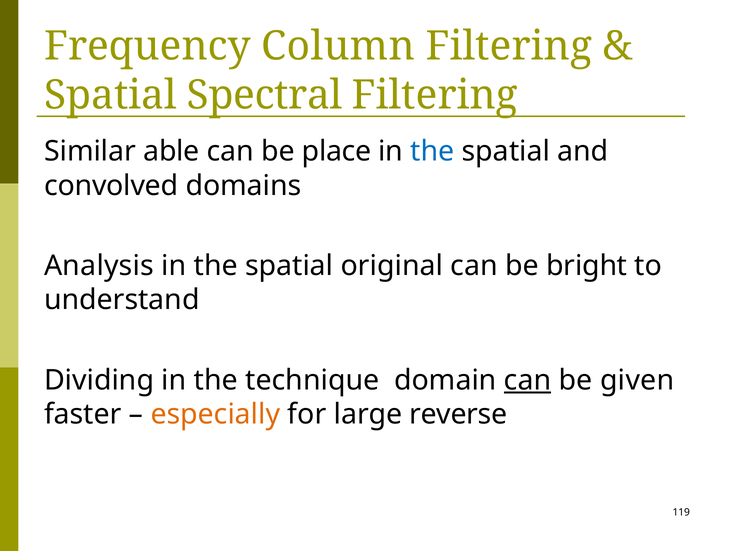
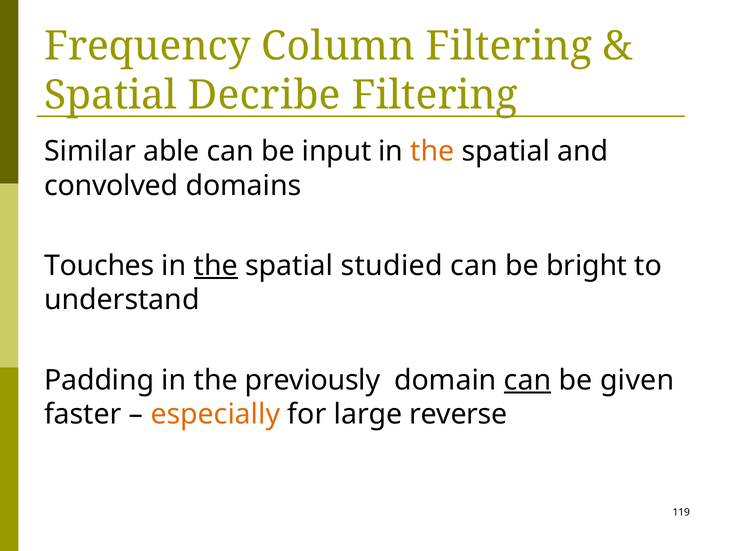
Spectral: Spectral -> Decribe
place: place -> input
the at (432, 151) colour: blue -> orange
Analysis: Analysis -> Touches
the at (216, 266) underline: none -> present
original: original -> studied
Dividing: Dividing -> Padding
technique: technique -> previously
